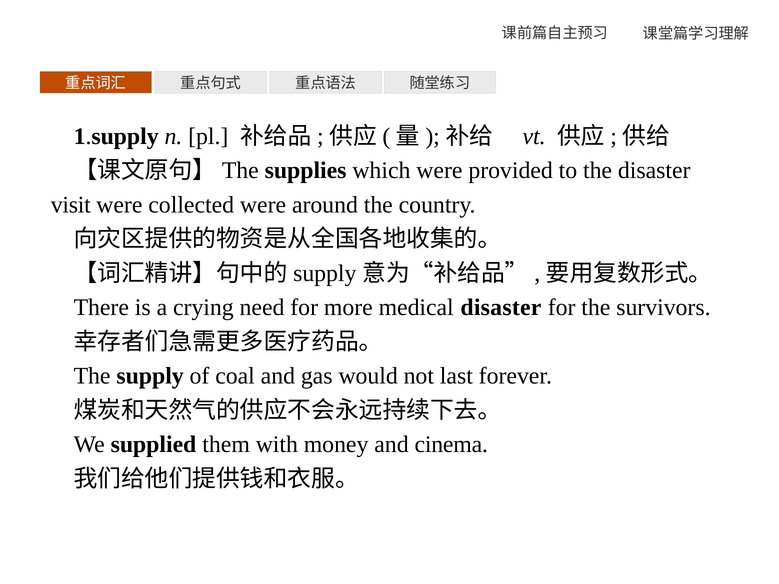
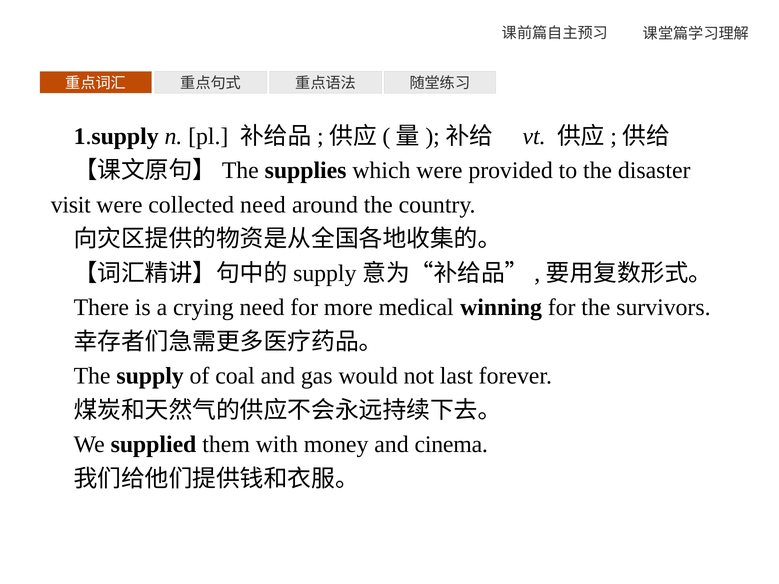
collected were: were -> need
medical disaster: disaster -> winning
